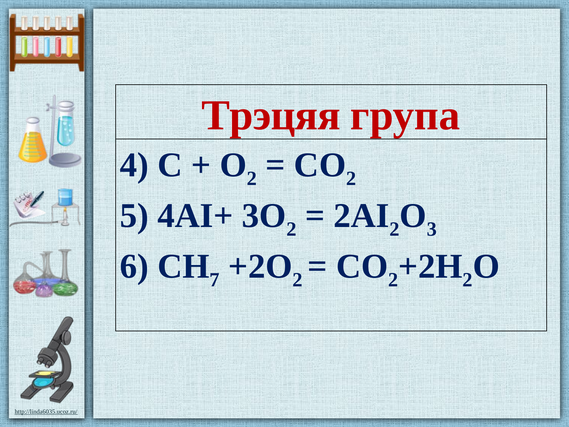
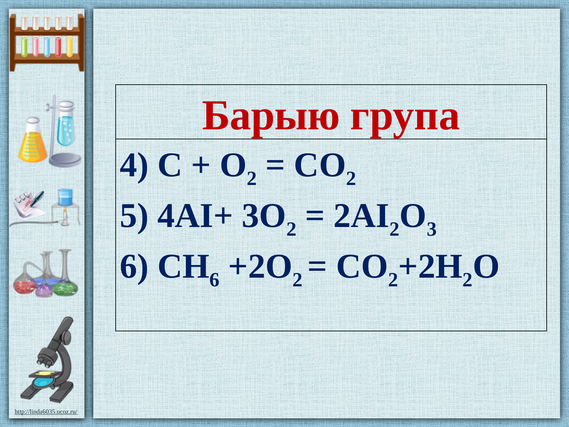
Трэцяя: Трэцяя -> Барыю
7 at (215, 280): 7 -> 6
